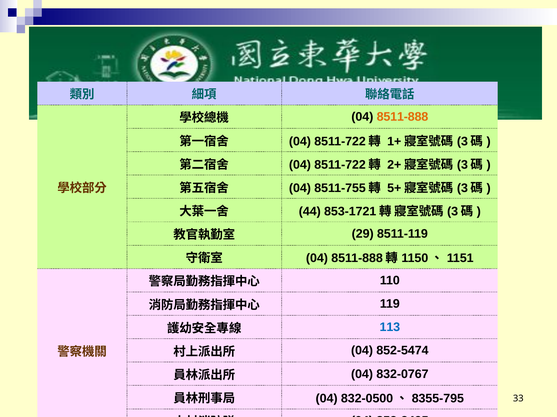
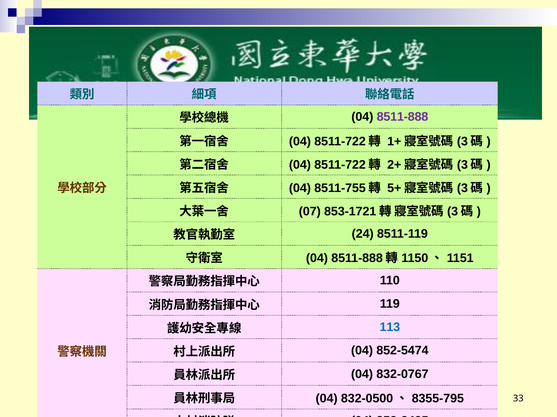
8511-888 colour: orange -> purple
44: 44 -> 07
29: 29 -> 24
